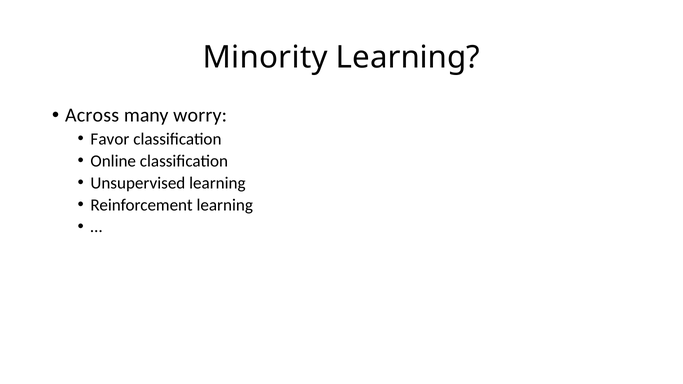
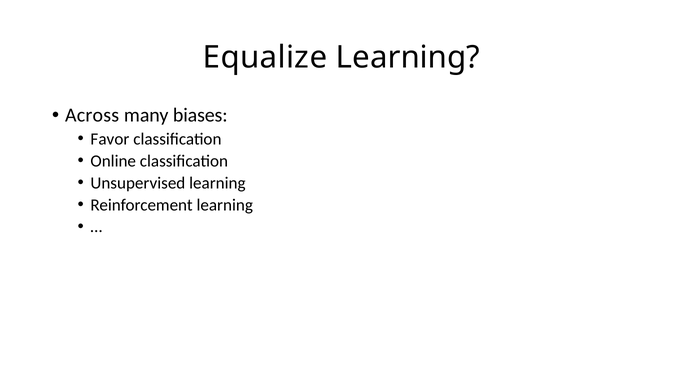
Minority: Minority -> Equalize
worry: worry -> biases
